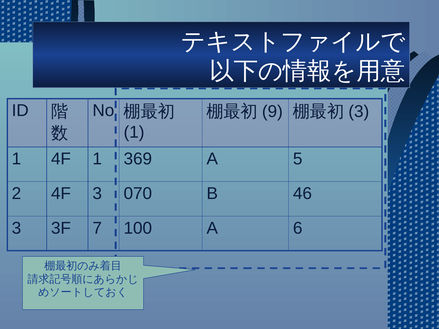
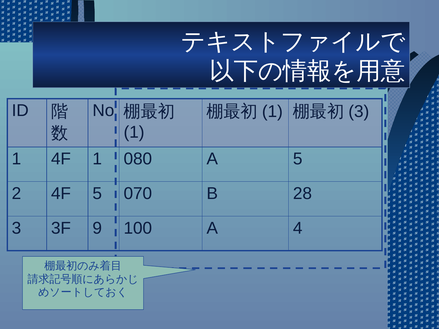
9 at (272, 112): 9 -> 1
369: 369 -> 080
4F 3: 3 -> 5
46: 46 -> 28
7: 7 -> 9
6: 6 -> 4
